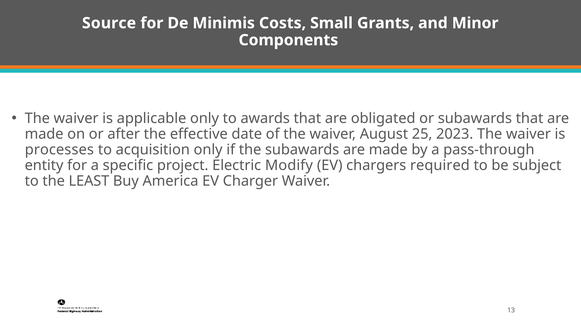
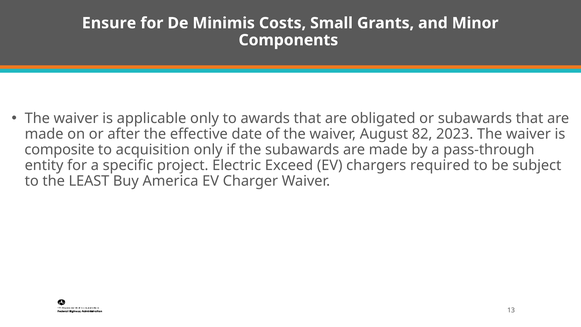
Source: Source -> Ensure
25: 25 -> 82
processes: processes -> composite
Modify: Modify -> Exceed
